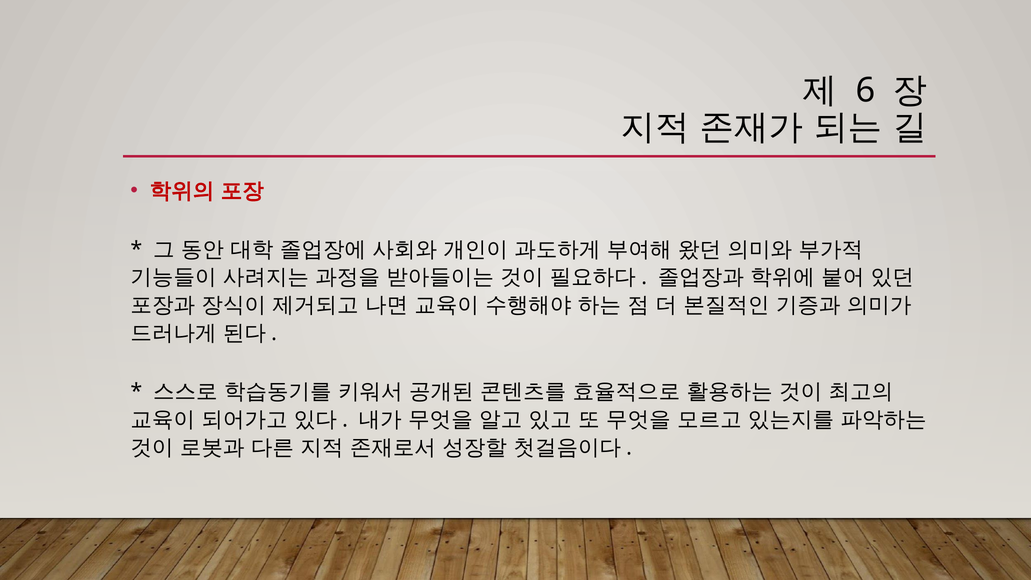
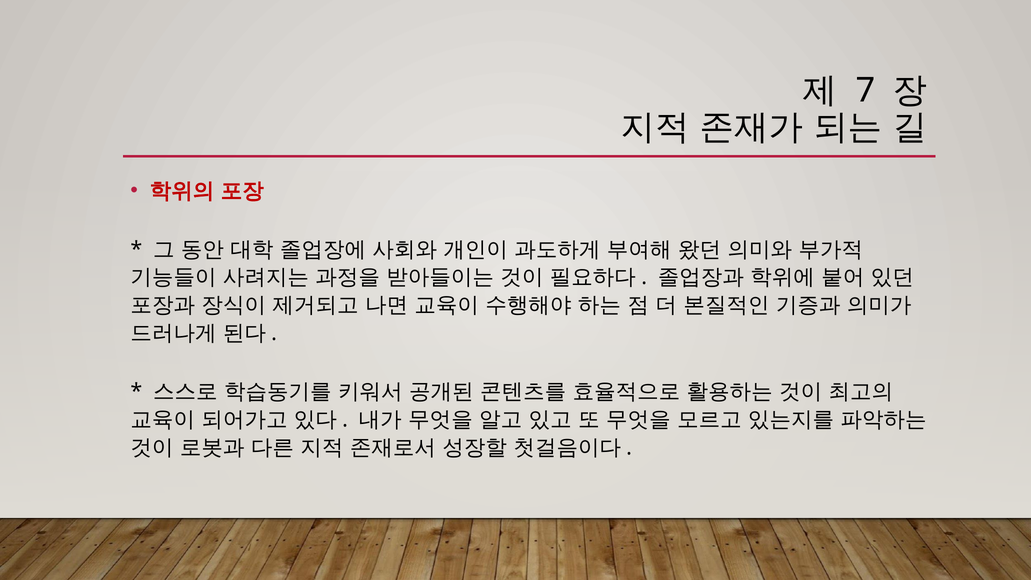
6: 6 -> 7
